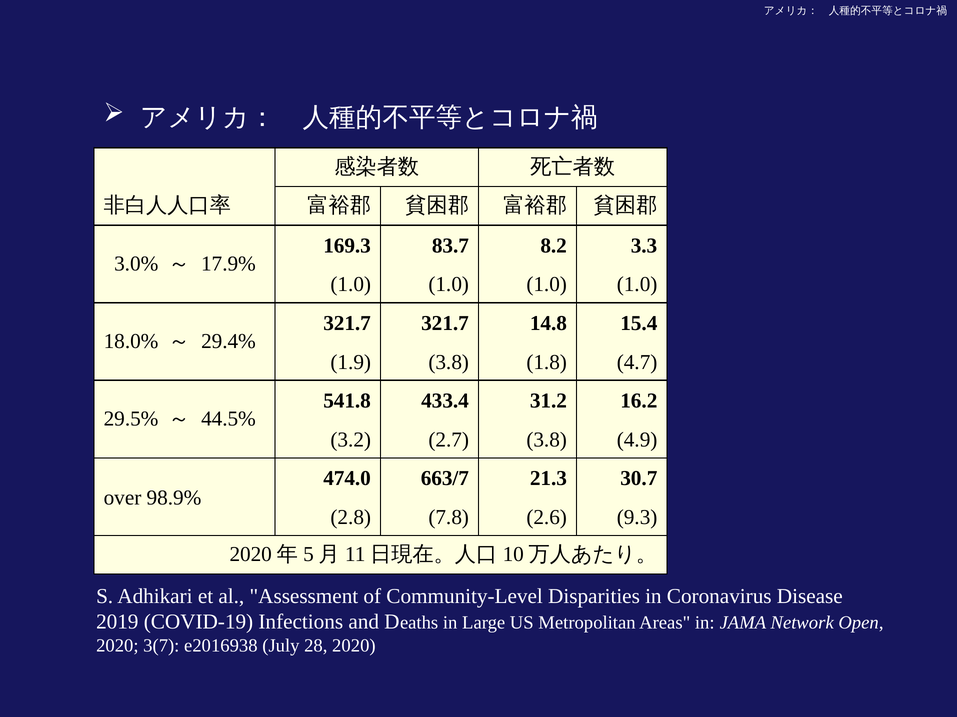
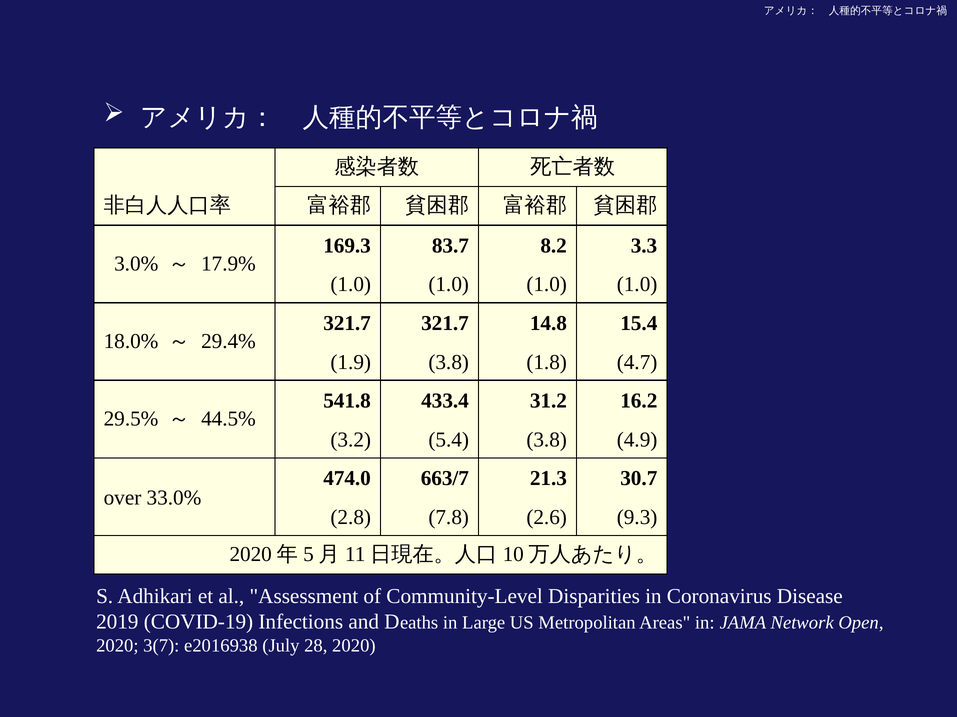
2.7: 2.7 -> 5.4
98.9%: 98.9% -> 33.0%
